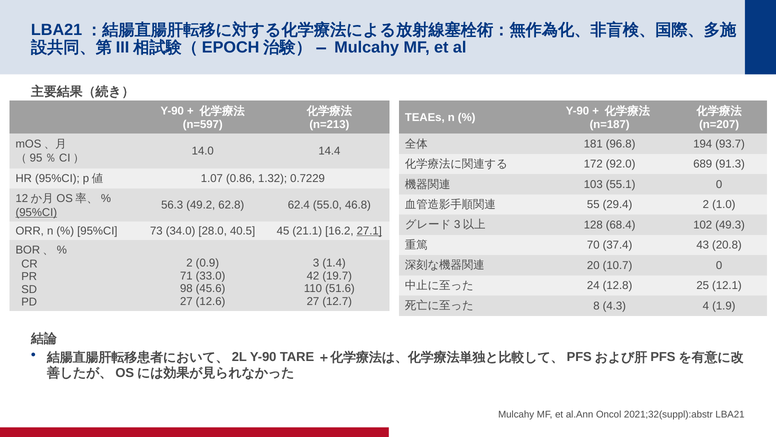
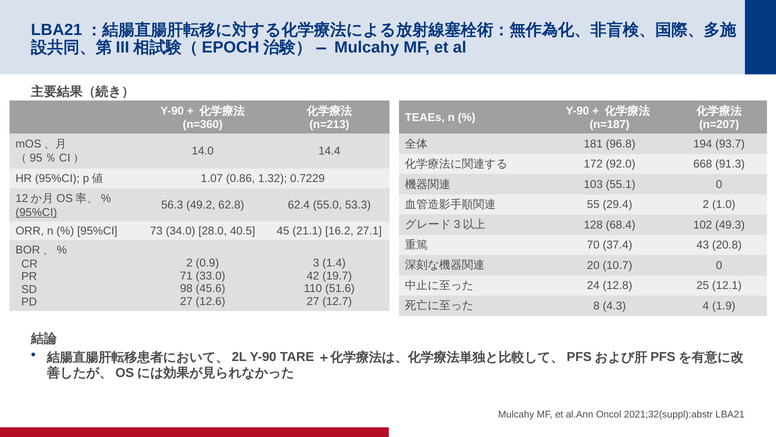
n=597: n=597 -> n=360
689: 689 -> 668
46.8: 46.8 -> 53.3
27.1 underline: present -> none
